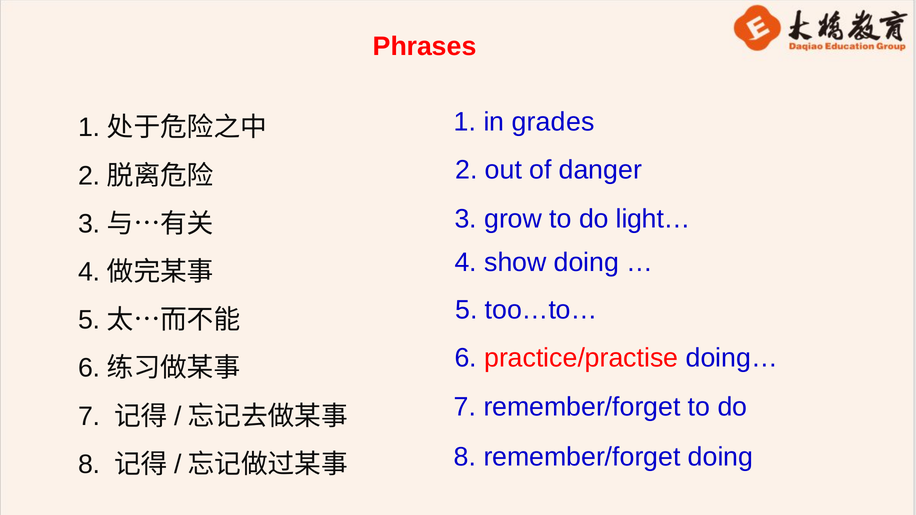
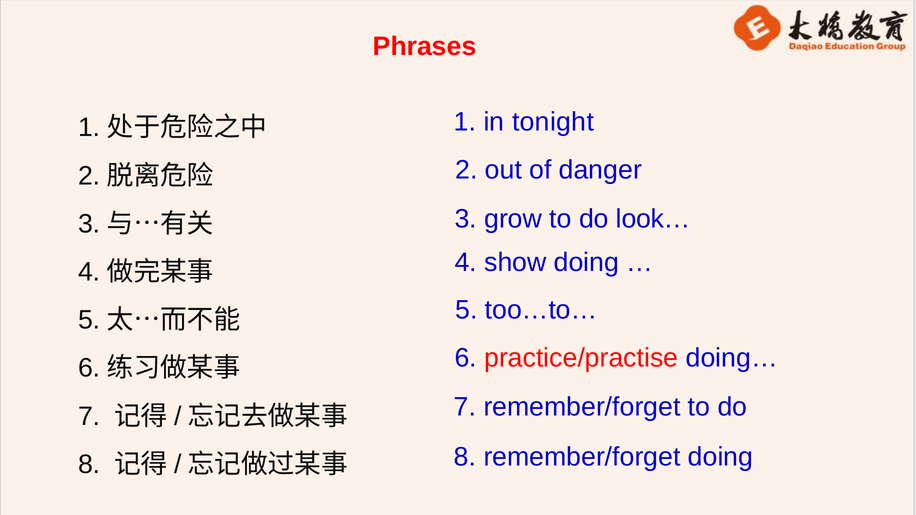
grades: grades -> tonight
light…: light… -> look…
